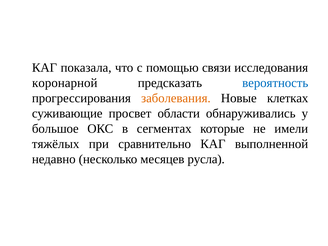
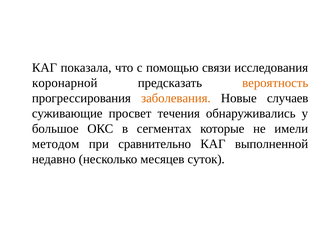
вероятность colour: blue -> orange
клетках: клетках -> случаев
области: области -> течения
тяжёлых: тяжёлых -> методом
русла: русла -> суток
